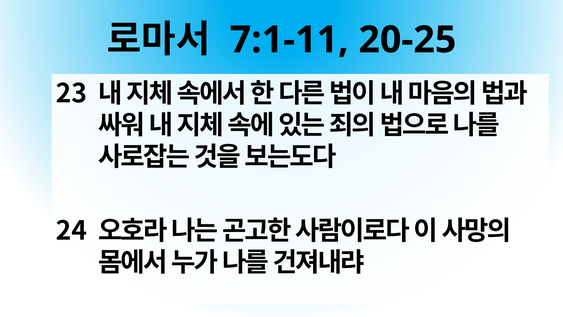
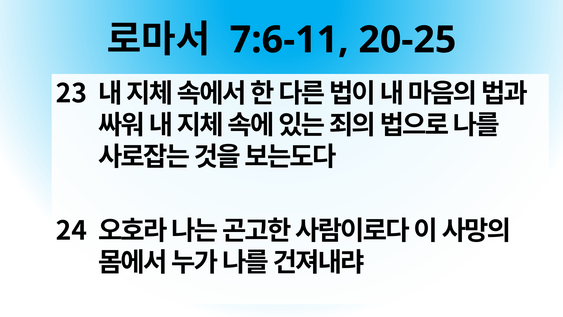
7:1-11: 7:1-11 -> 7:6-11
